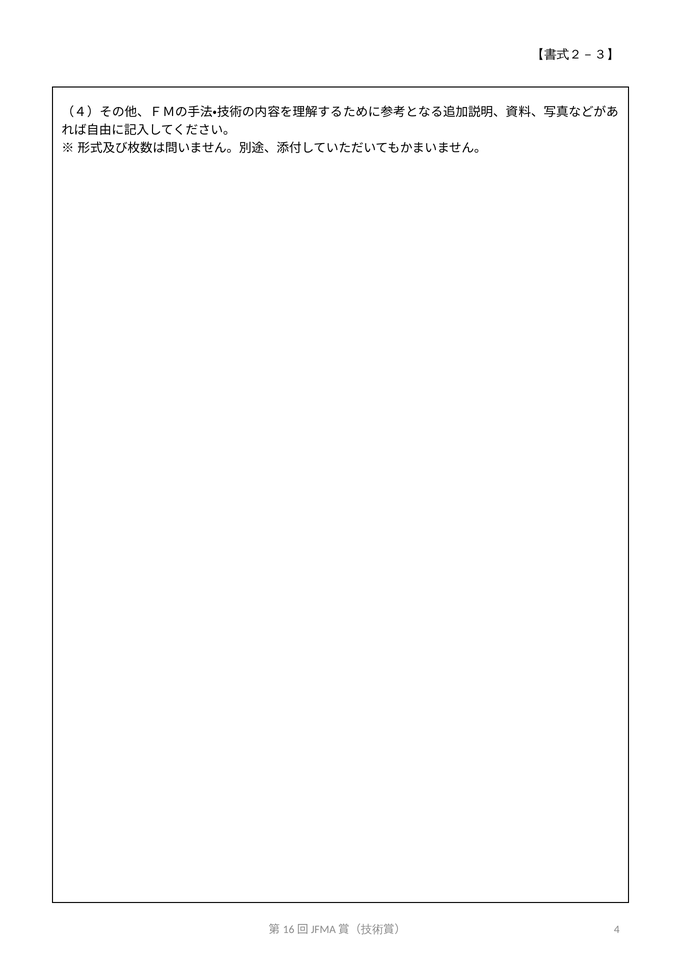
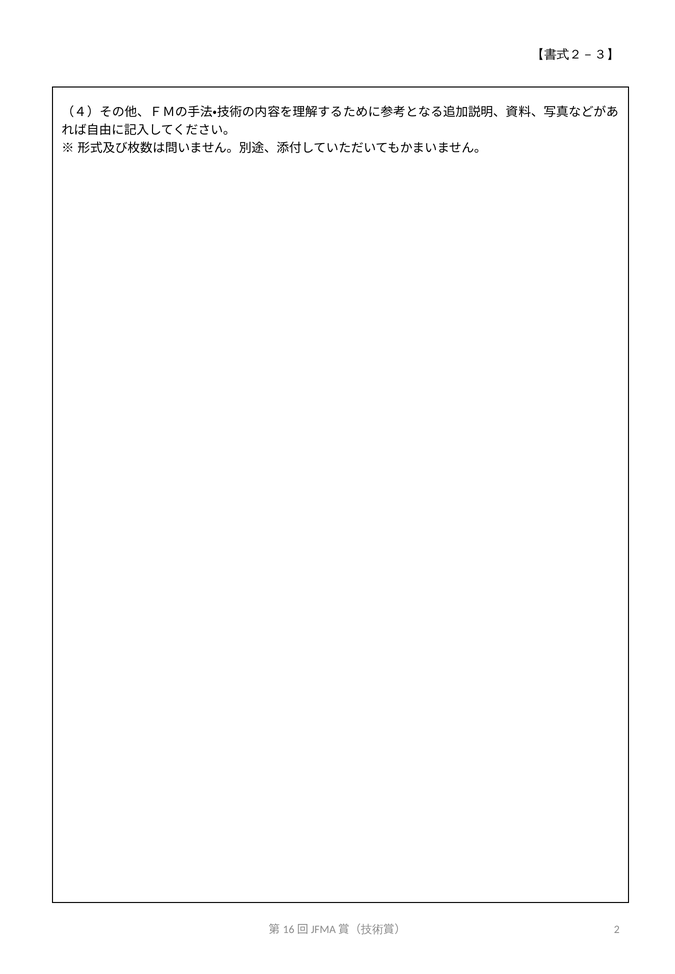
4: 4 -> 2
